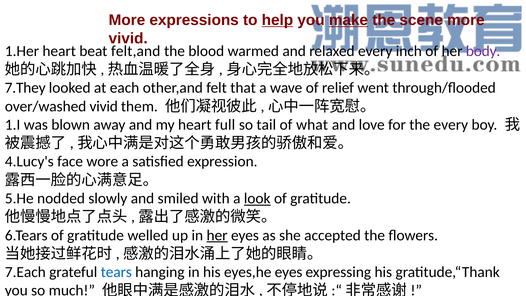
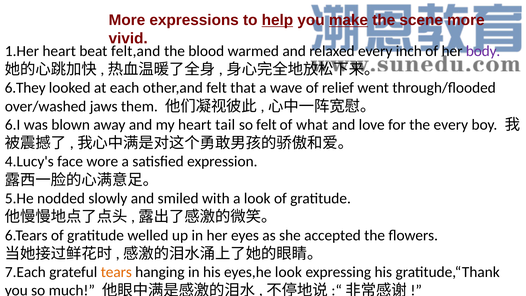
7.They: 7.They -> 6.They
over/washed vivid: vivid -> jaws
1.I: 1.I -> 6.I
full: full -> tail
so tail: tail -> felt
look at (257, 198) underline: present -> none
her at (217, 235) underline: present -> none
tears colour: blue -> orange
eyes,he eyes: eyes -> look
